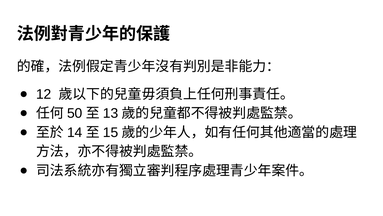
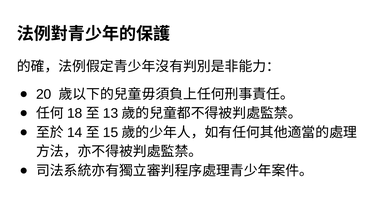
12: 12 -> 20
50: 50 -> 18
